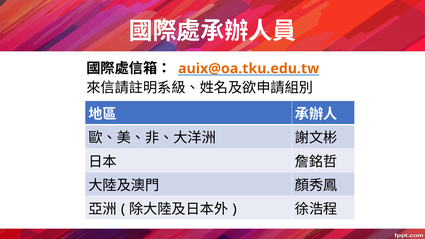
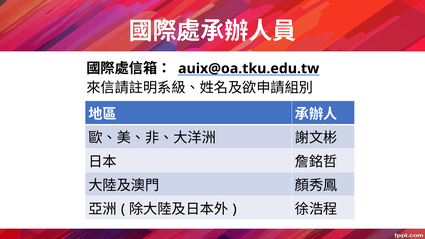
auix@oa.tku.edu.tw colour: orange -> black
